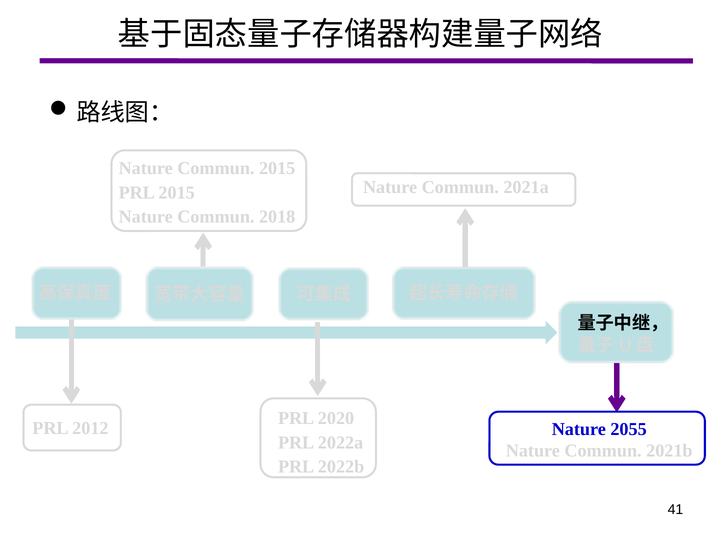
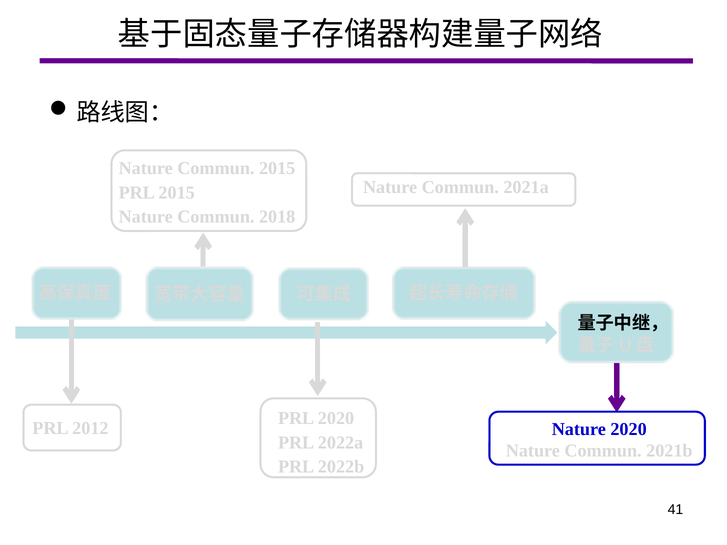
Nature 2055: 2055 -> 2020
